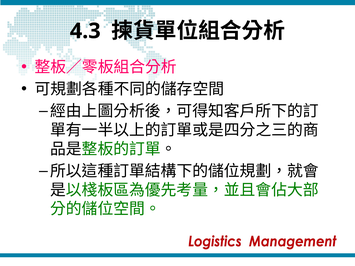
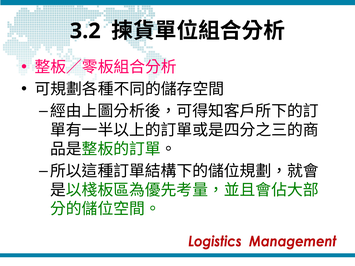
4.3: 4.3 -> 3.2
